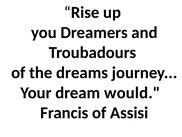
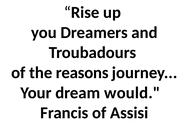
dreams: dreams -> reasons
